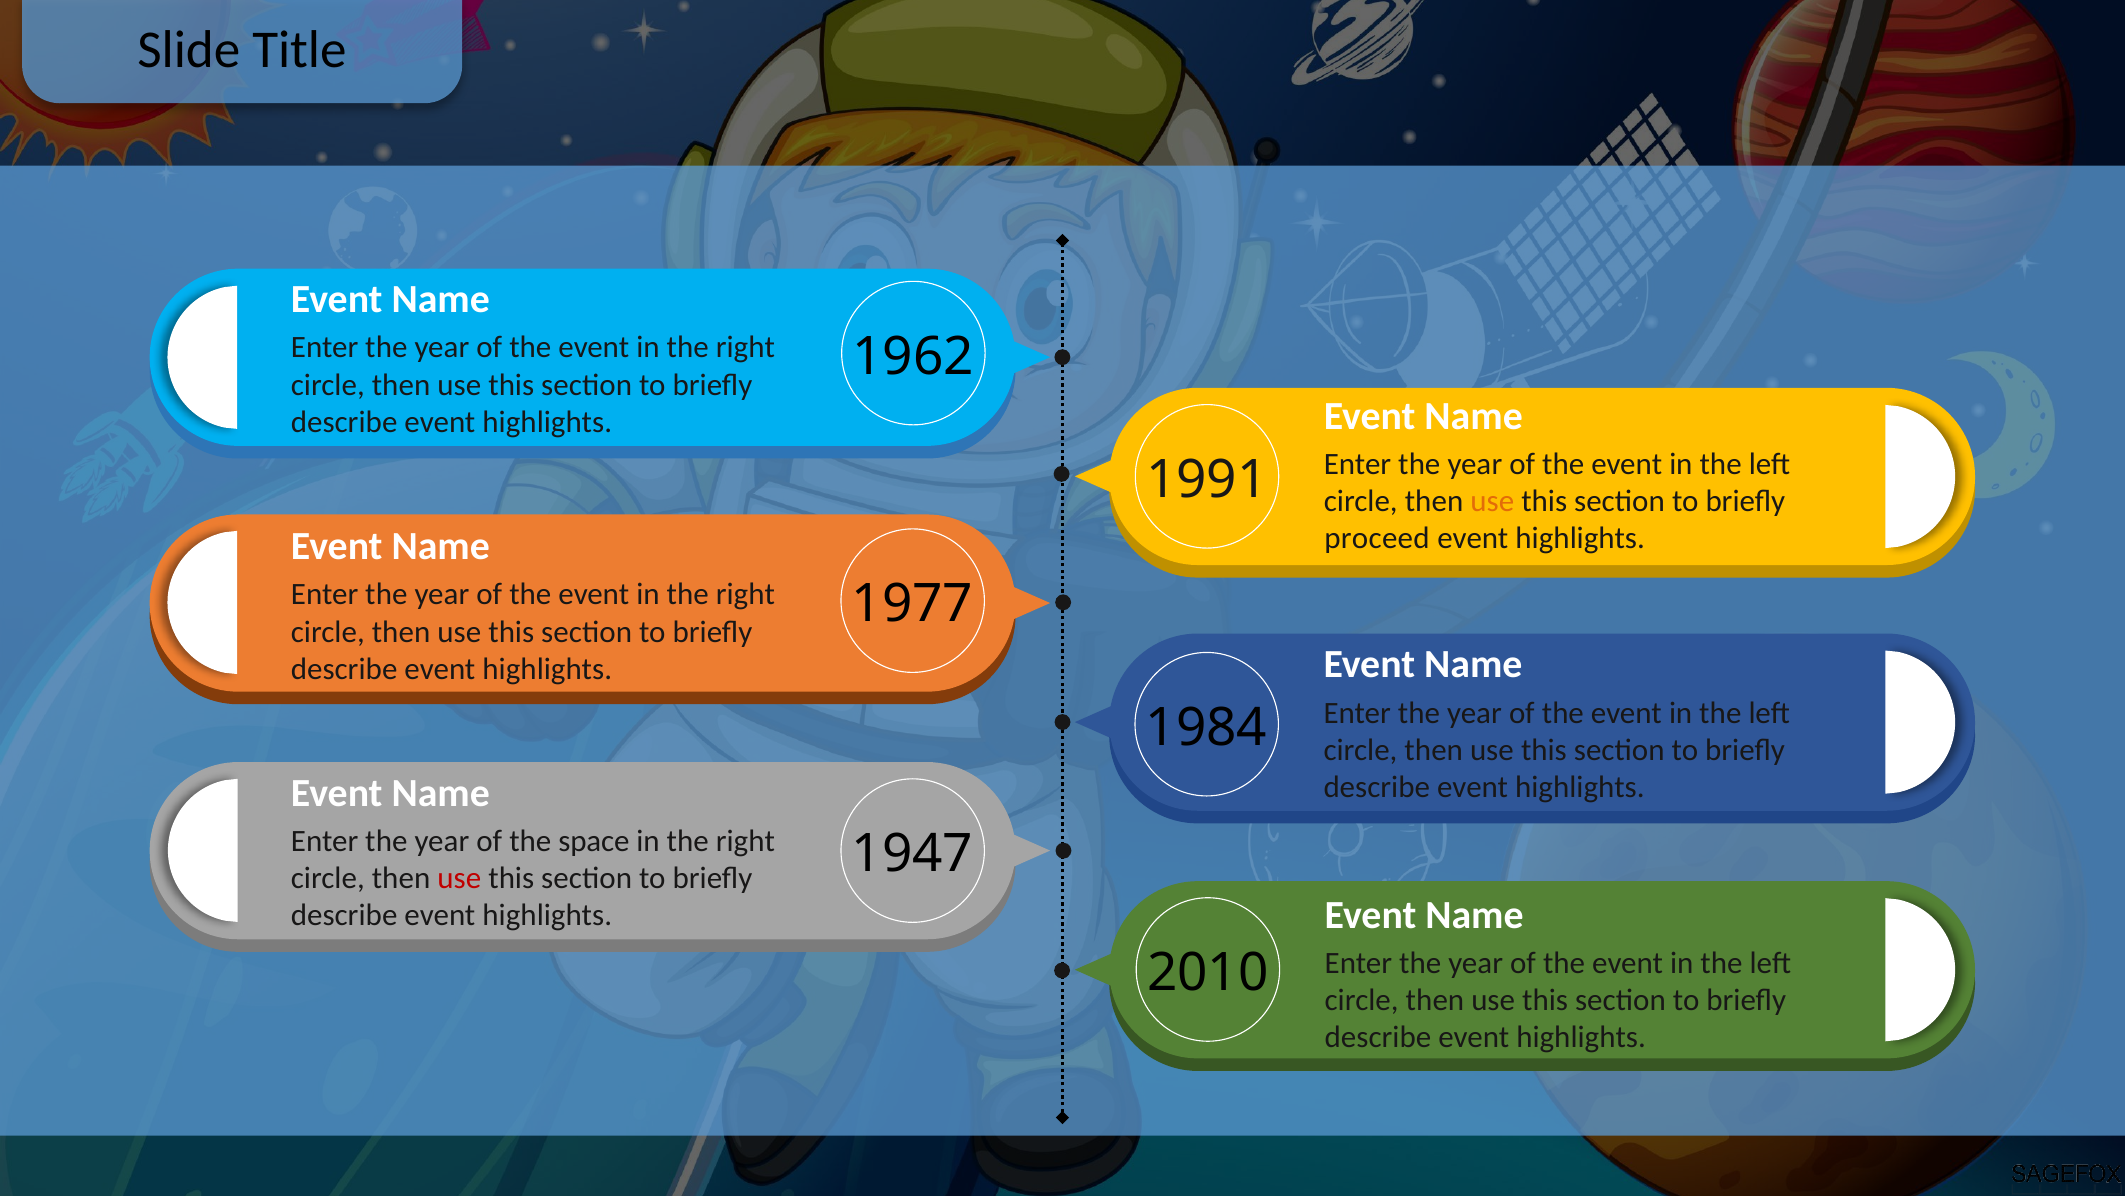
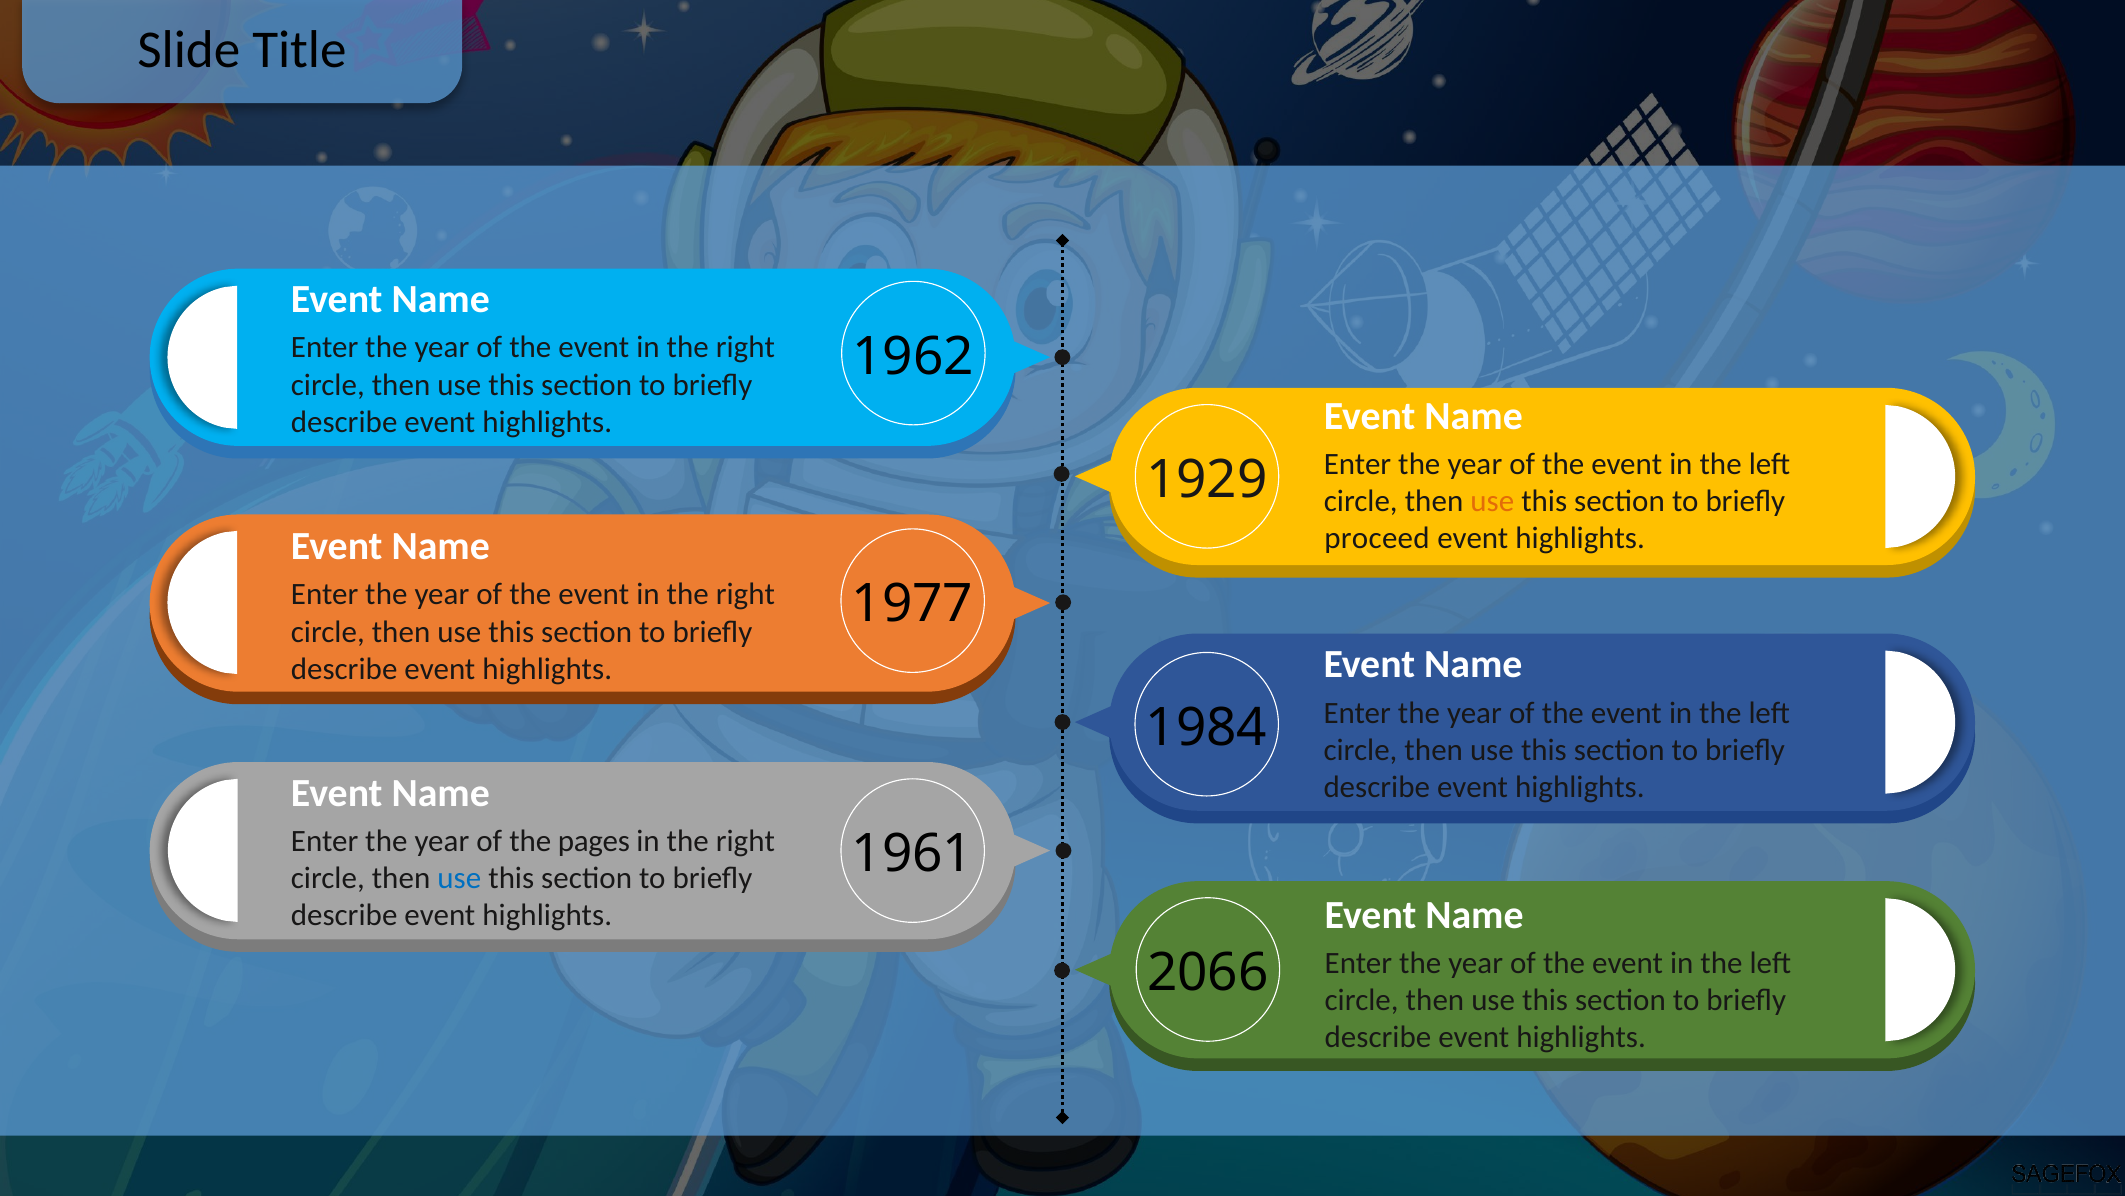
1991: 1991 -> 1929
space: space -> pages
1947: 1947 -> 1961
use at (459, 878) colour: red -> blue
2010: 2010 -> 2066
